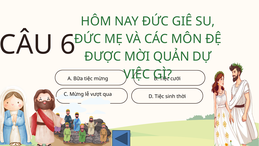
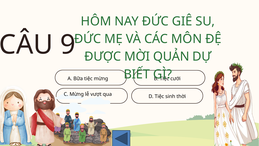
6: 6 -> 9
VIỆC: VIỆC -> BIẾT
